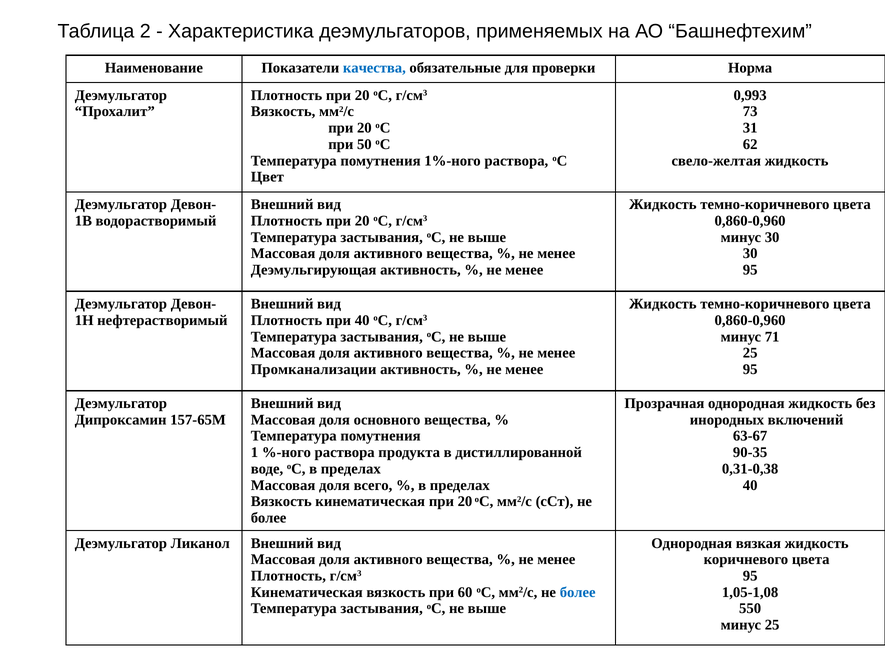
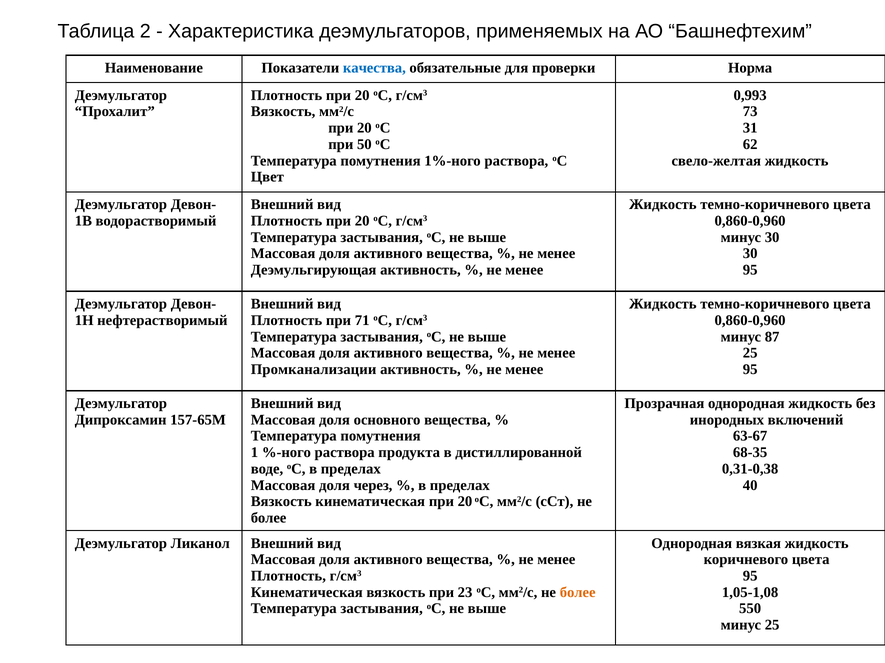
при 40: 40 -> 71
71: 71 -> 87
90-35: 90-35 -> 68-35
всего: всего -> через
60: 60 -> 23
более at (578, 593) colour: blue -> orange
